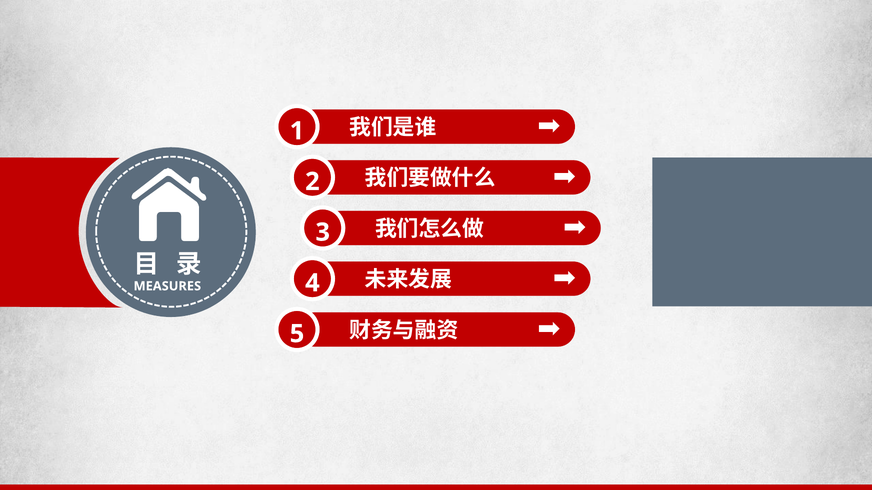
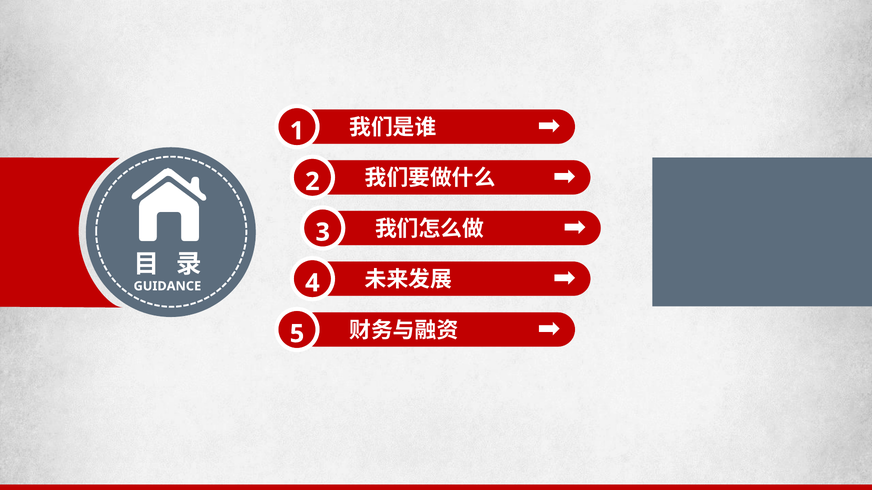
MEASURES: MEASURES -> GUIDANCE
